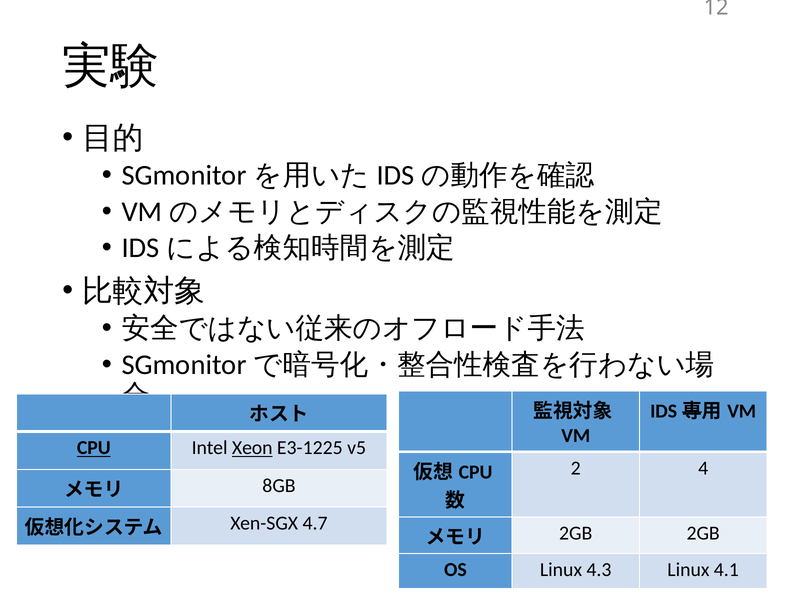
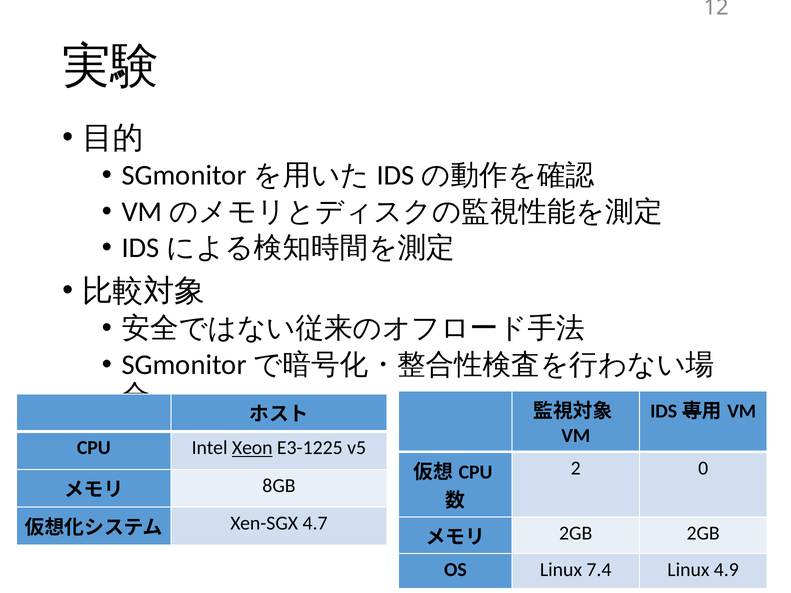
CPU at (94, 448) underline: present -> none
4: 4 -> 0
4.3: 4.3 -> 7.4
4.1: 4.1 -> 4.9
